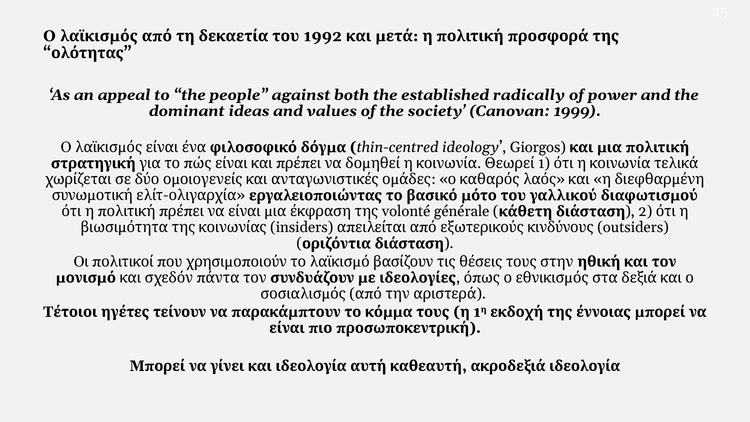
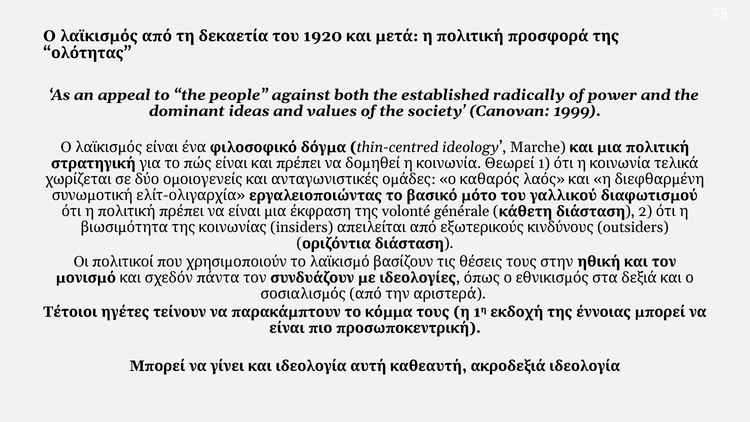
1992: 1992 -> 1920
Giorgos: Giorgos -> Marche
